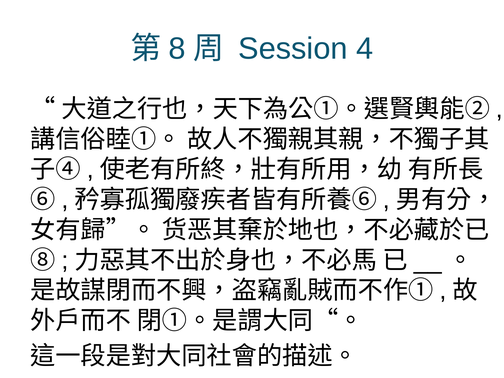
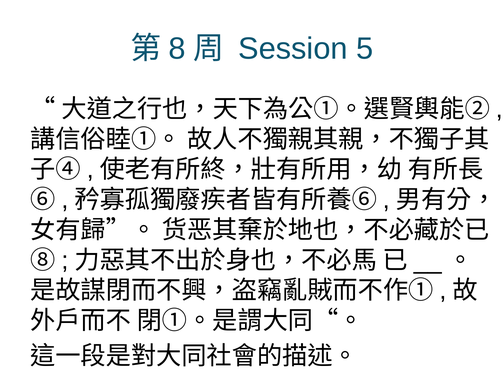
4: 4 -> 5
